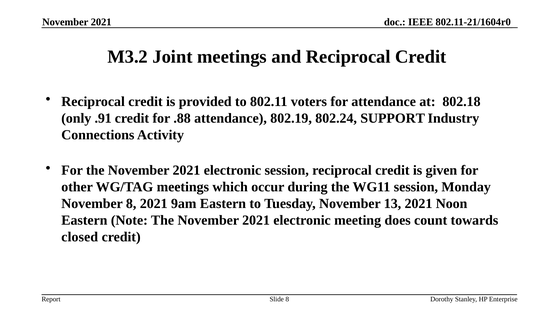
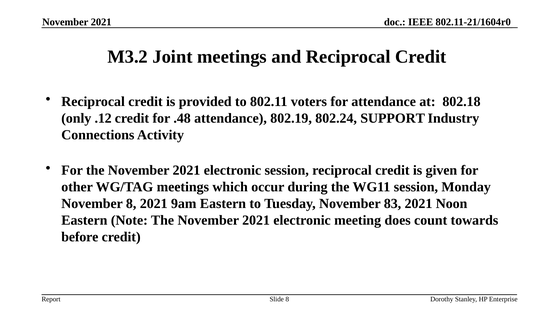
.91: .91 -> .12
.88: .88 -> .48
13: 13 -> 83
closed: closed -> before
